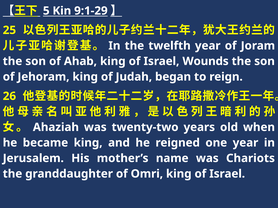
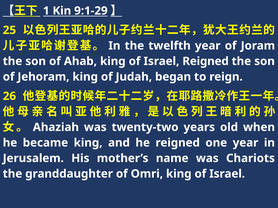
5: 5 -> 1
Israel Wounds: Wounds -> Reigned
